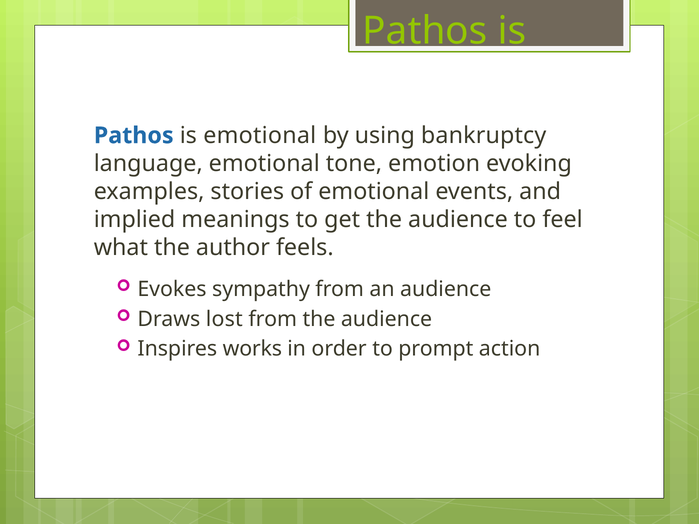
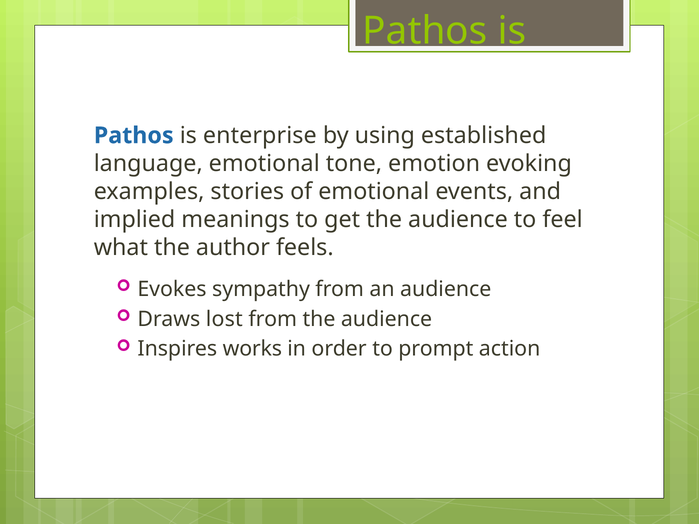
is emotional: emotional -> enterprise
bankruptcy: bankruptcy -> established
